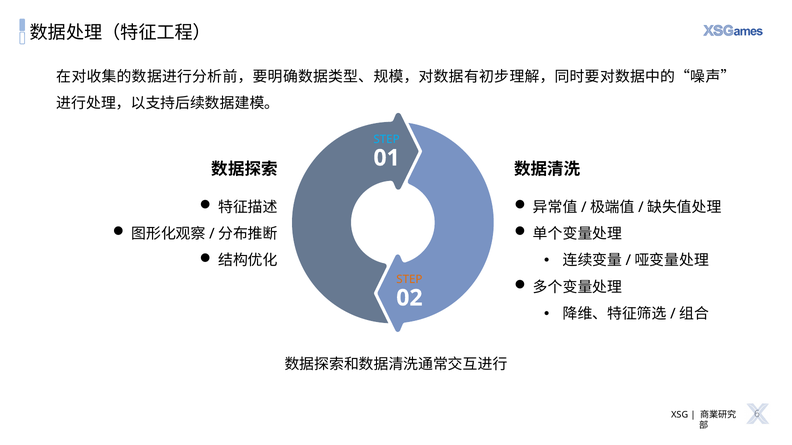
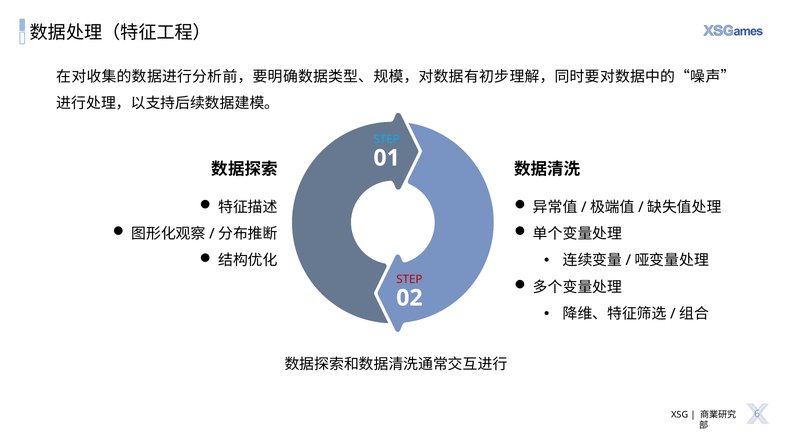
STEP at (409, 280) colour: orange -> red
